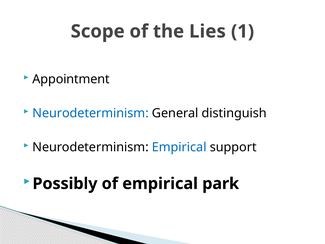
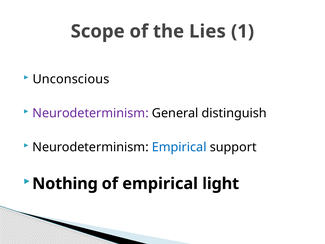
Appointment: Appointment -> Unconscious
Neurodeterminism at (91, 113) colour: blue -> purple
Possibly: Possibly -> Nothing
park: park -> light
